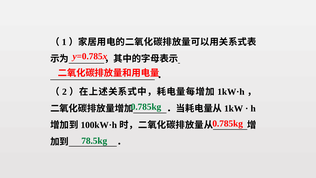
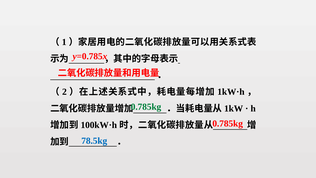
78.5kg colour: green -> blue
